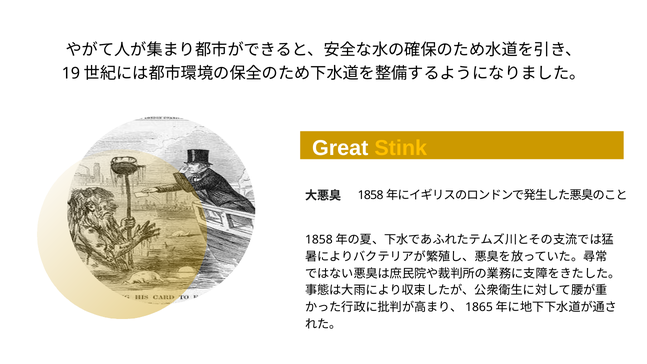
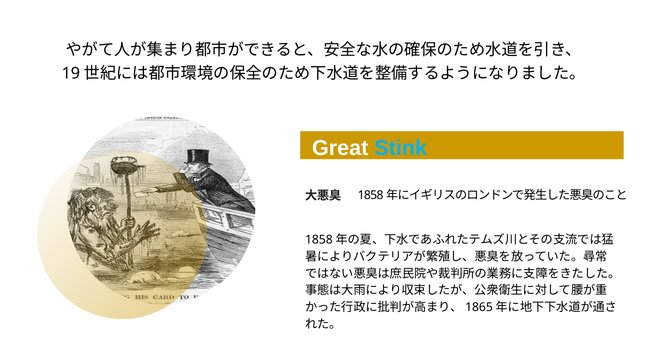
Stink colour: yellow -> light blue
